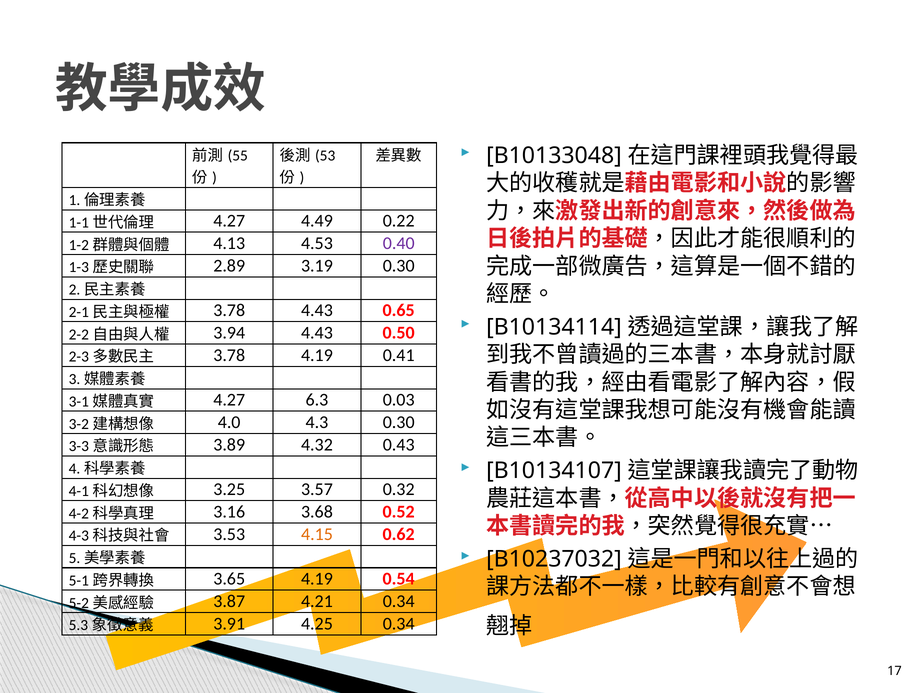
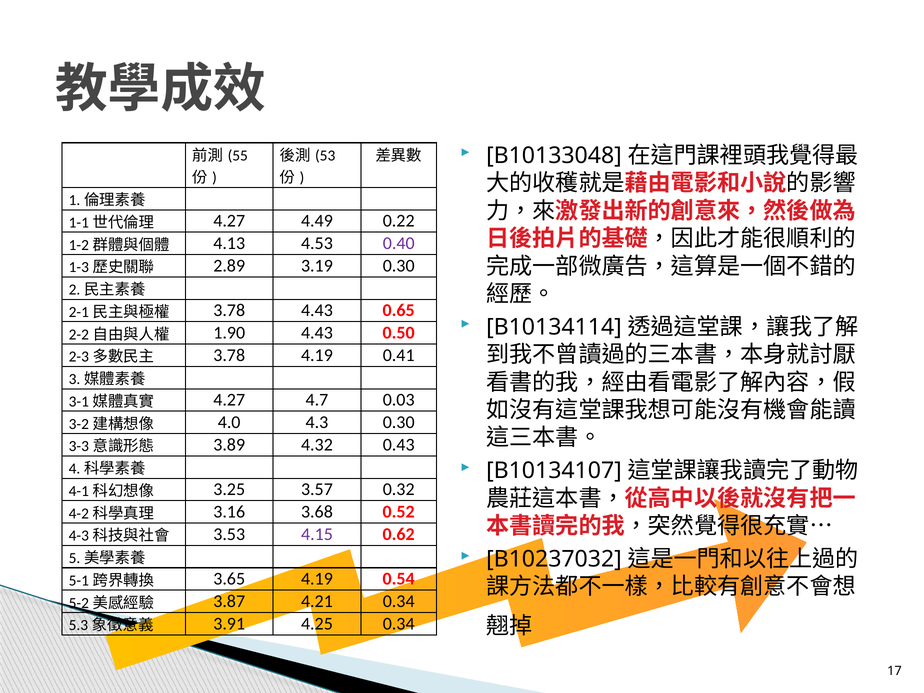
3.94: 3.94 -> 1.90
6.3: 6.3 -> 4.7
4.15 colour: orange -> purple
